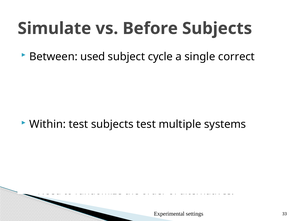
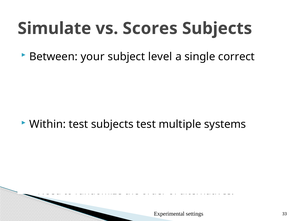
Before: Before -> Scores
used: used -> your
cycle: cycle -> level
